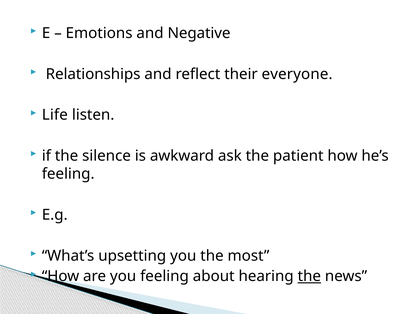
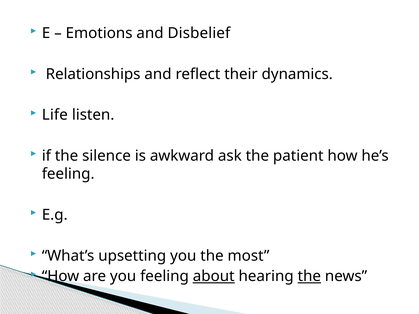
Negative: Negative -> Disbelief
everyone: everyone -> dynamics
about underline: none -> present
